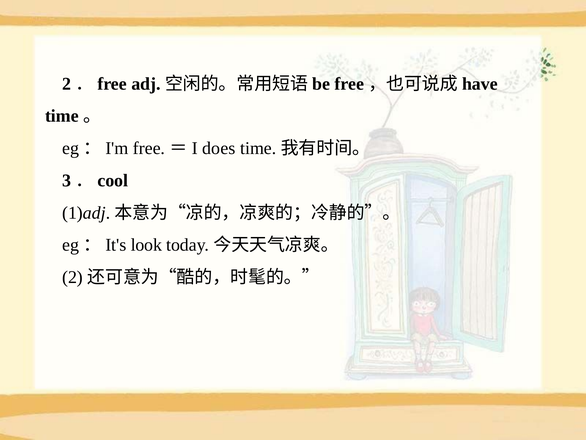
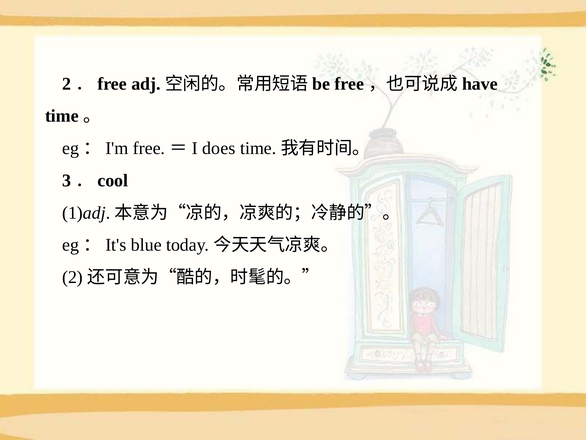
look: look -> blue
